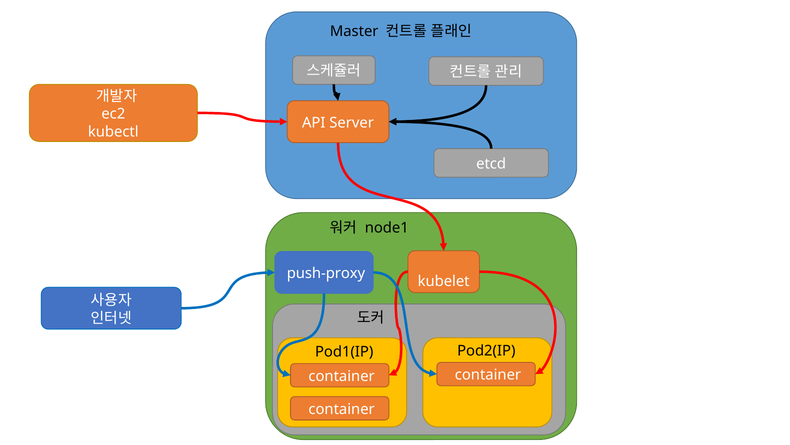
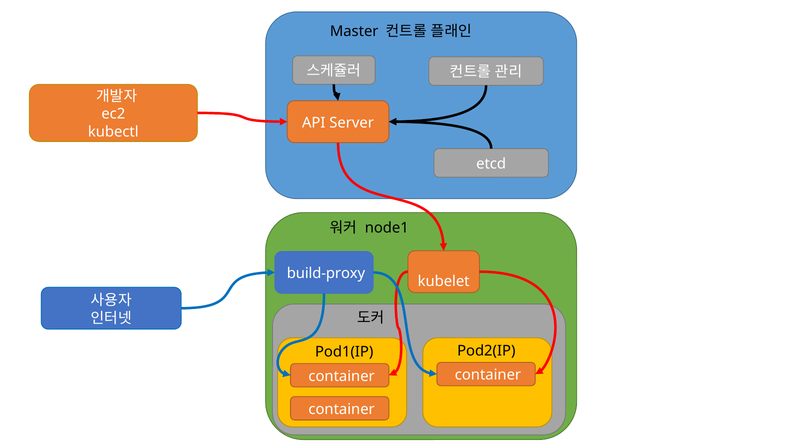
push-proxy: push-proxy -> build-proxy
